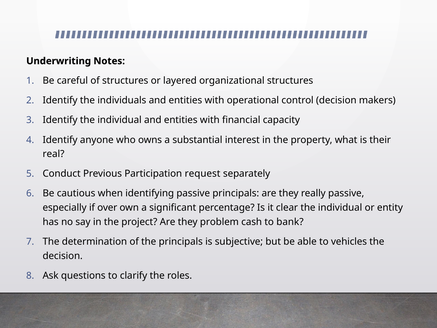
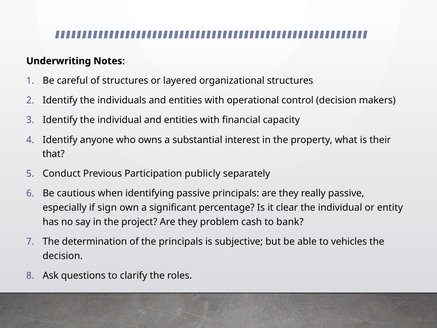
real: real -> that
request: request -> publicly
over: over -> sign
